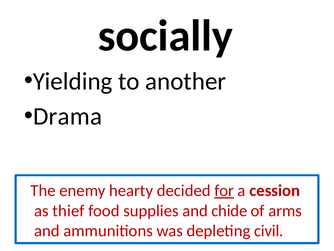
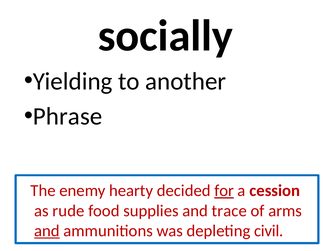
Drama: Drama -> Phrase
thief: thief -> rude
chide: chide -> trace
and at (47, 230) underline: none -> present
